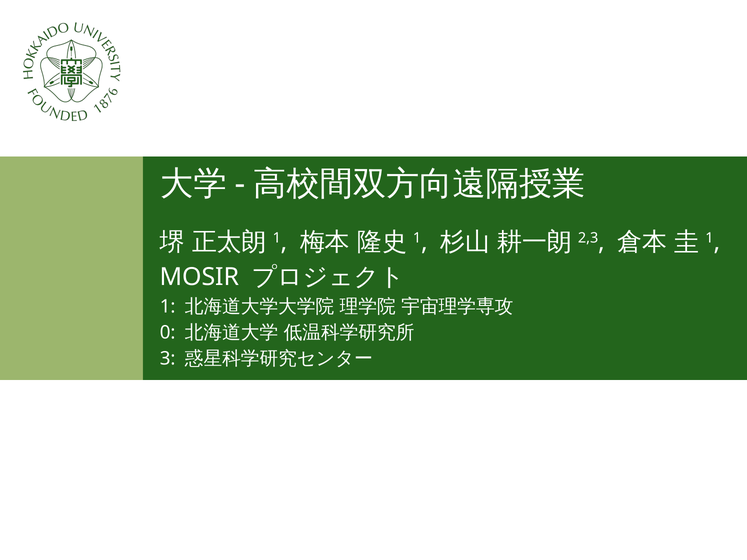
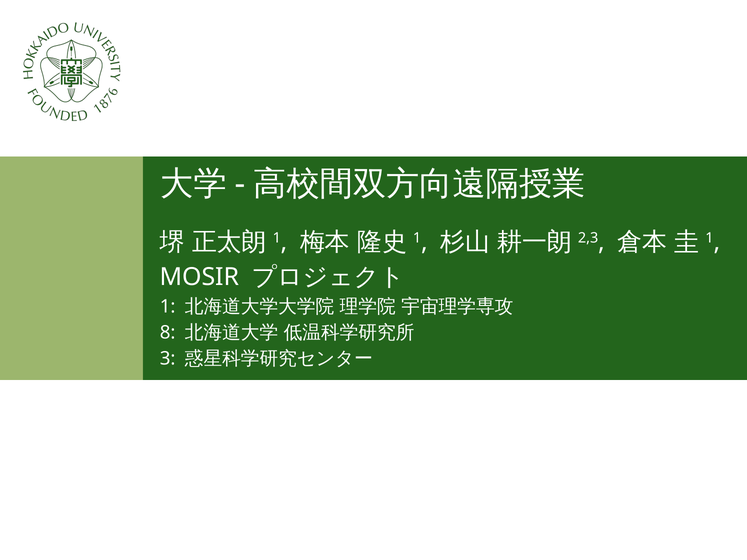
0: 0 -> 8
